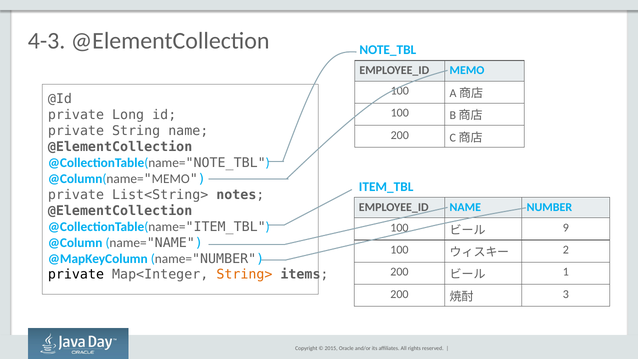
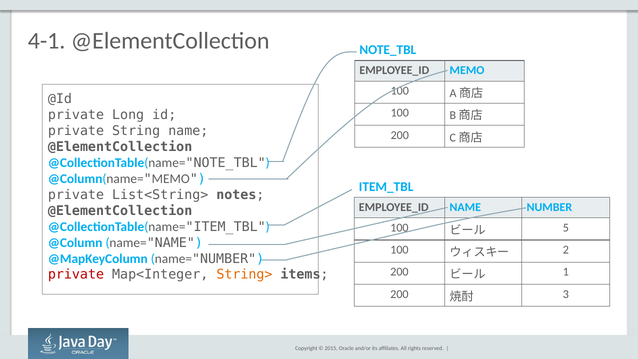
4-3: 4-3 -> 4-1
9: 9 -> 5
private at (76, 275) colour: black -> red
